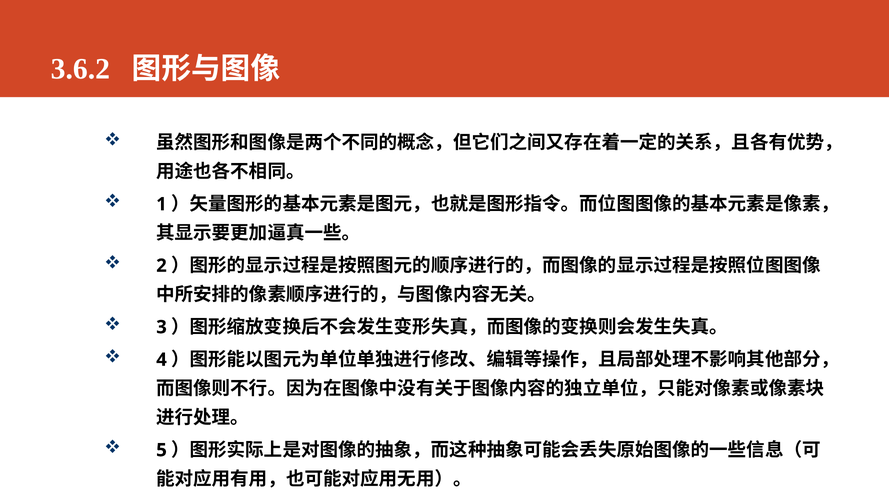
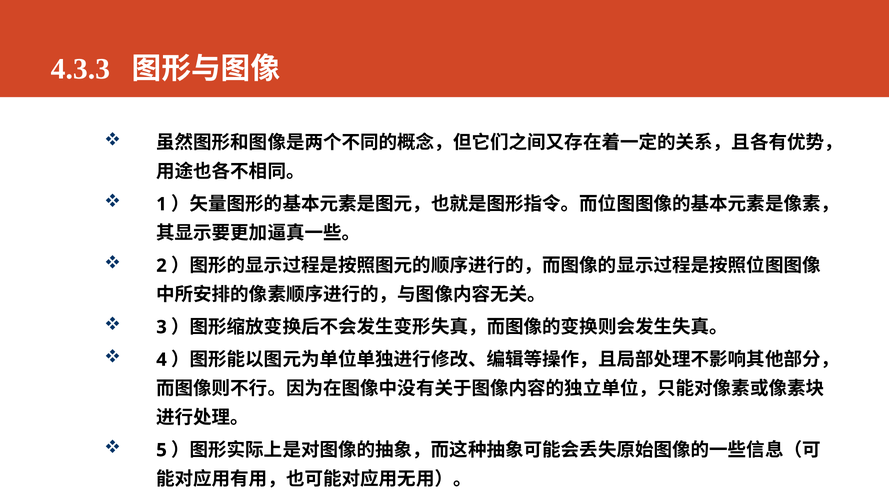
3.6.2: 3.6.2 -> 4.3.3
